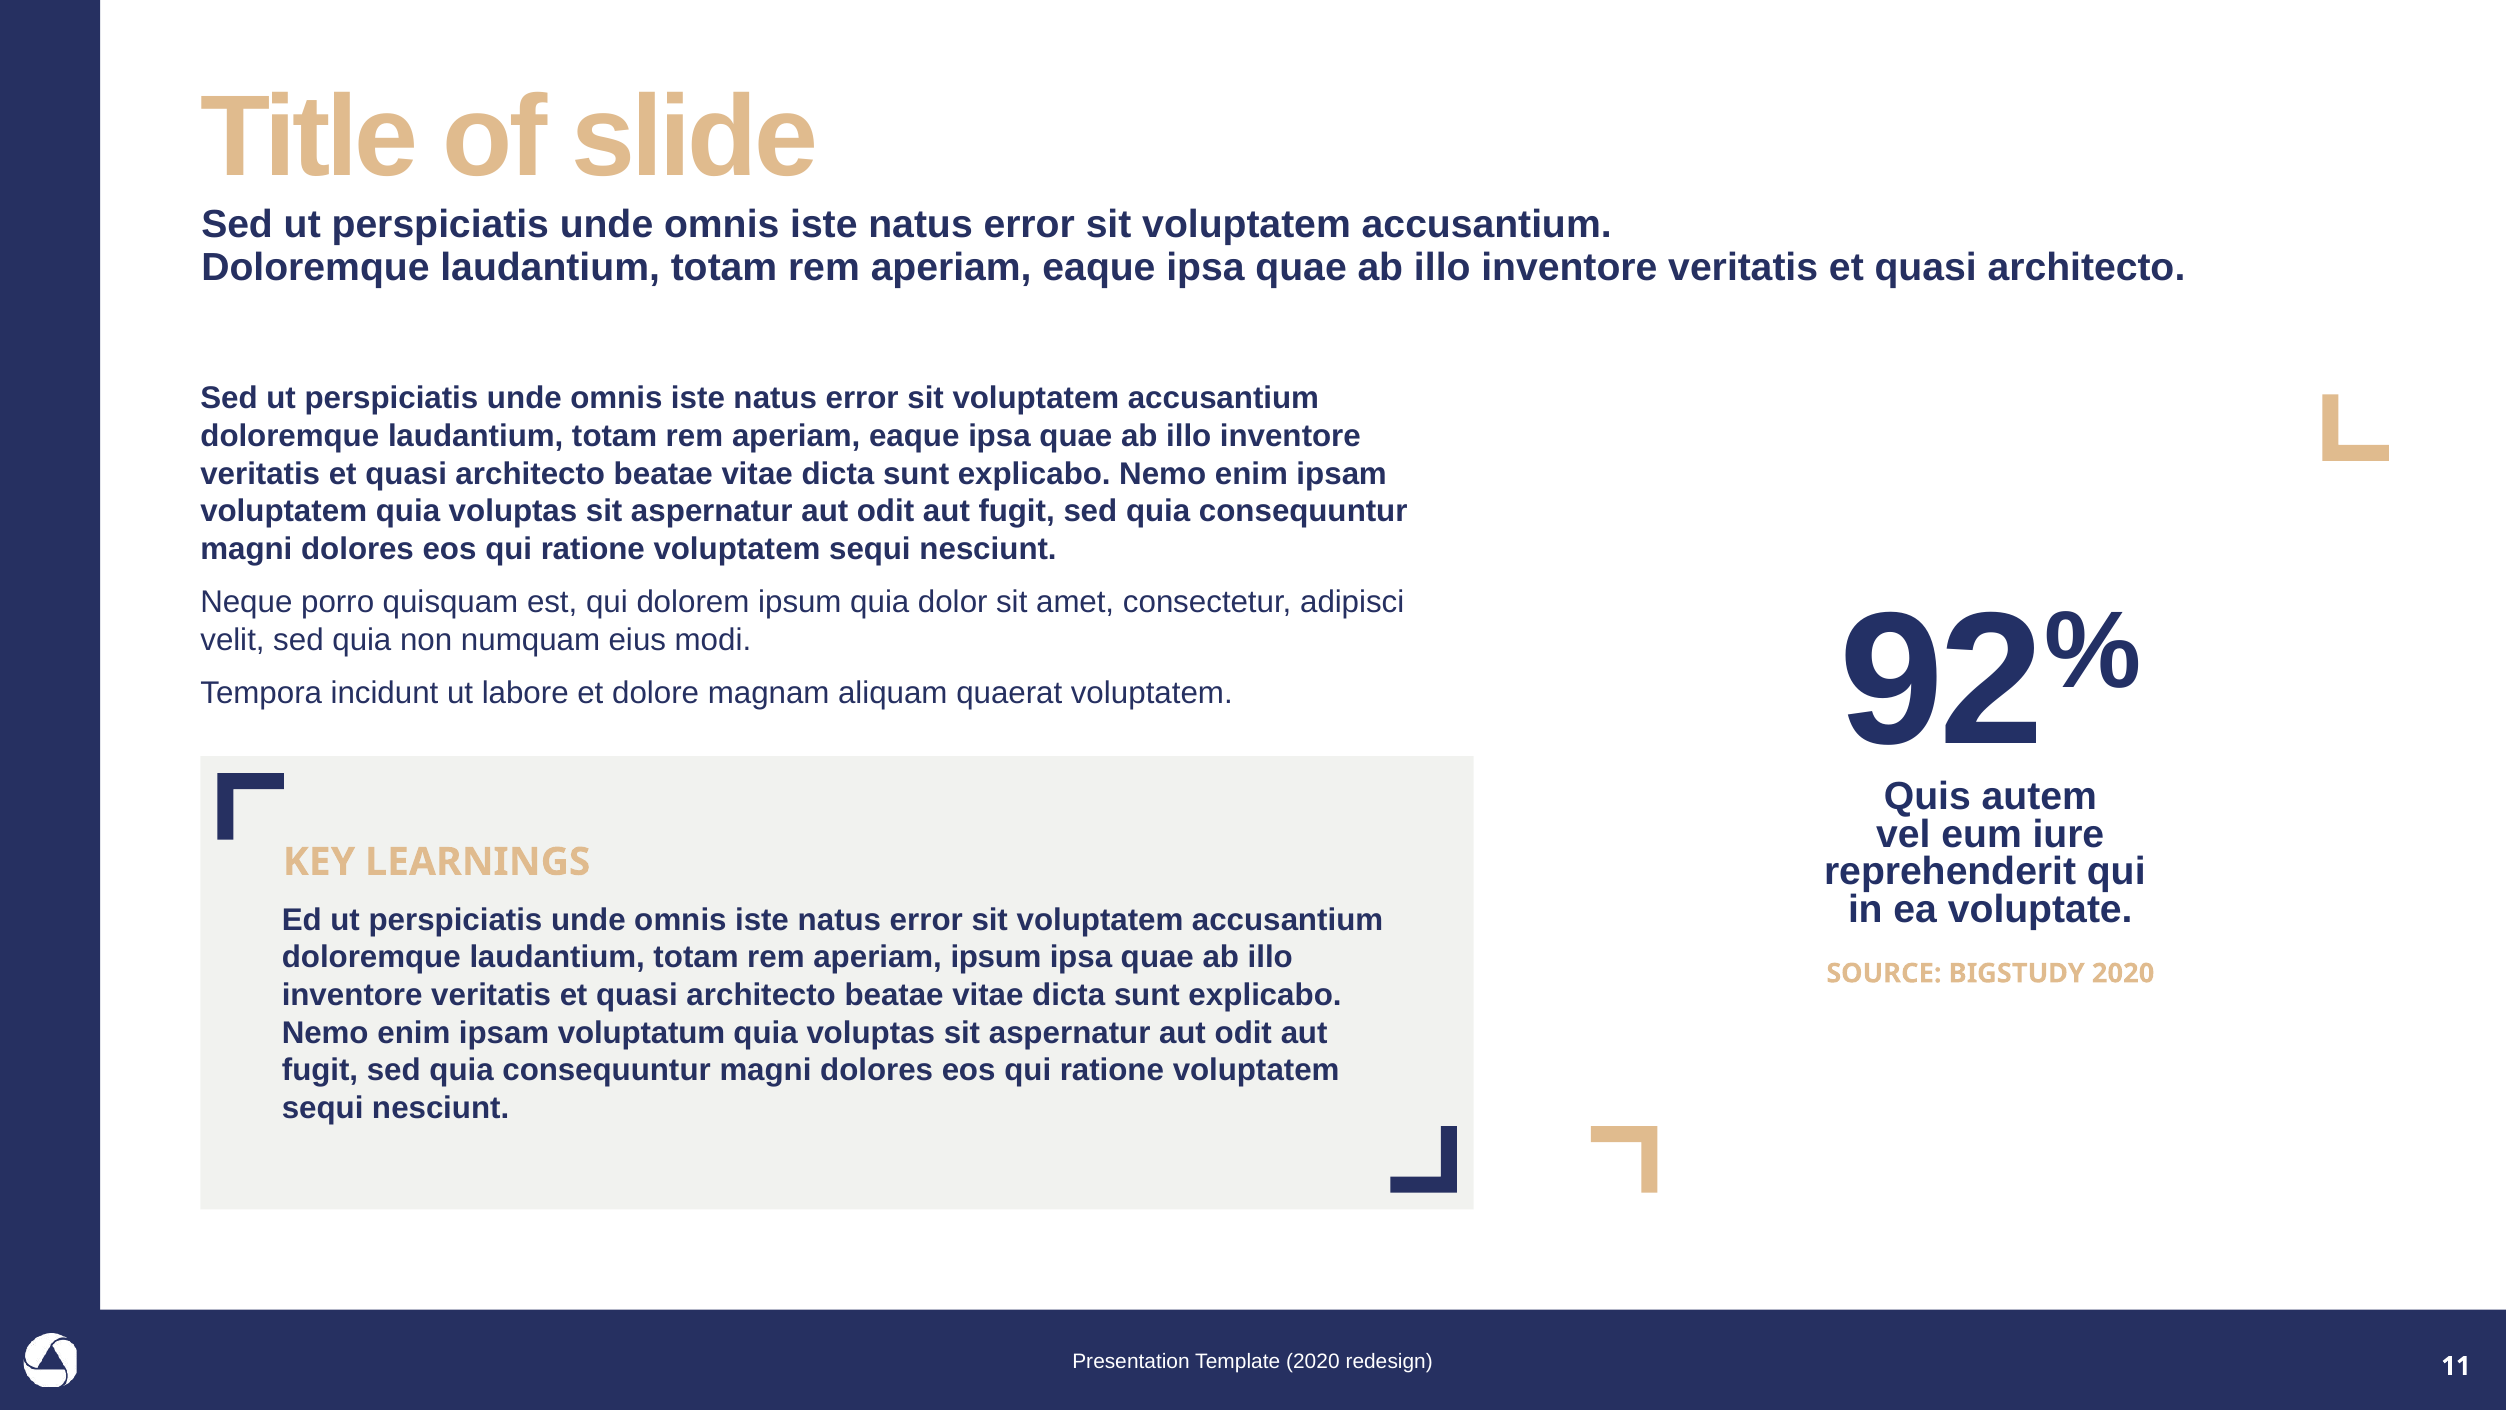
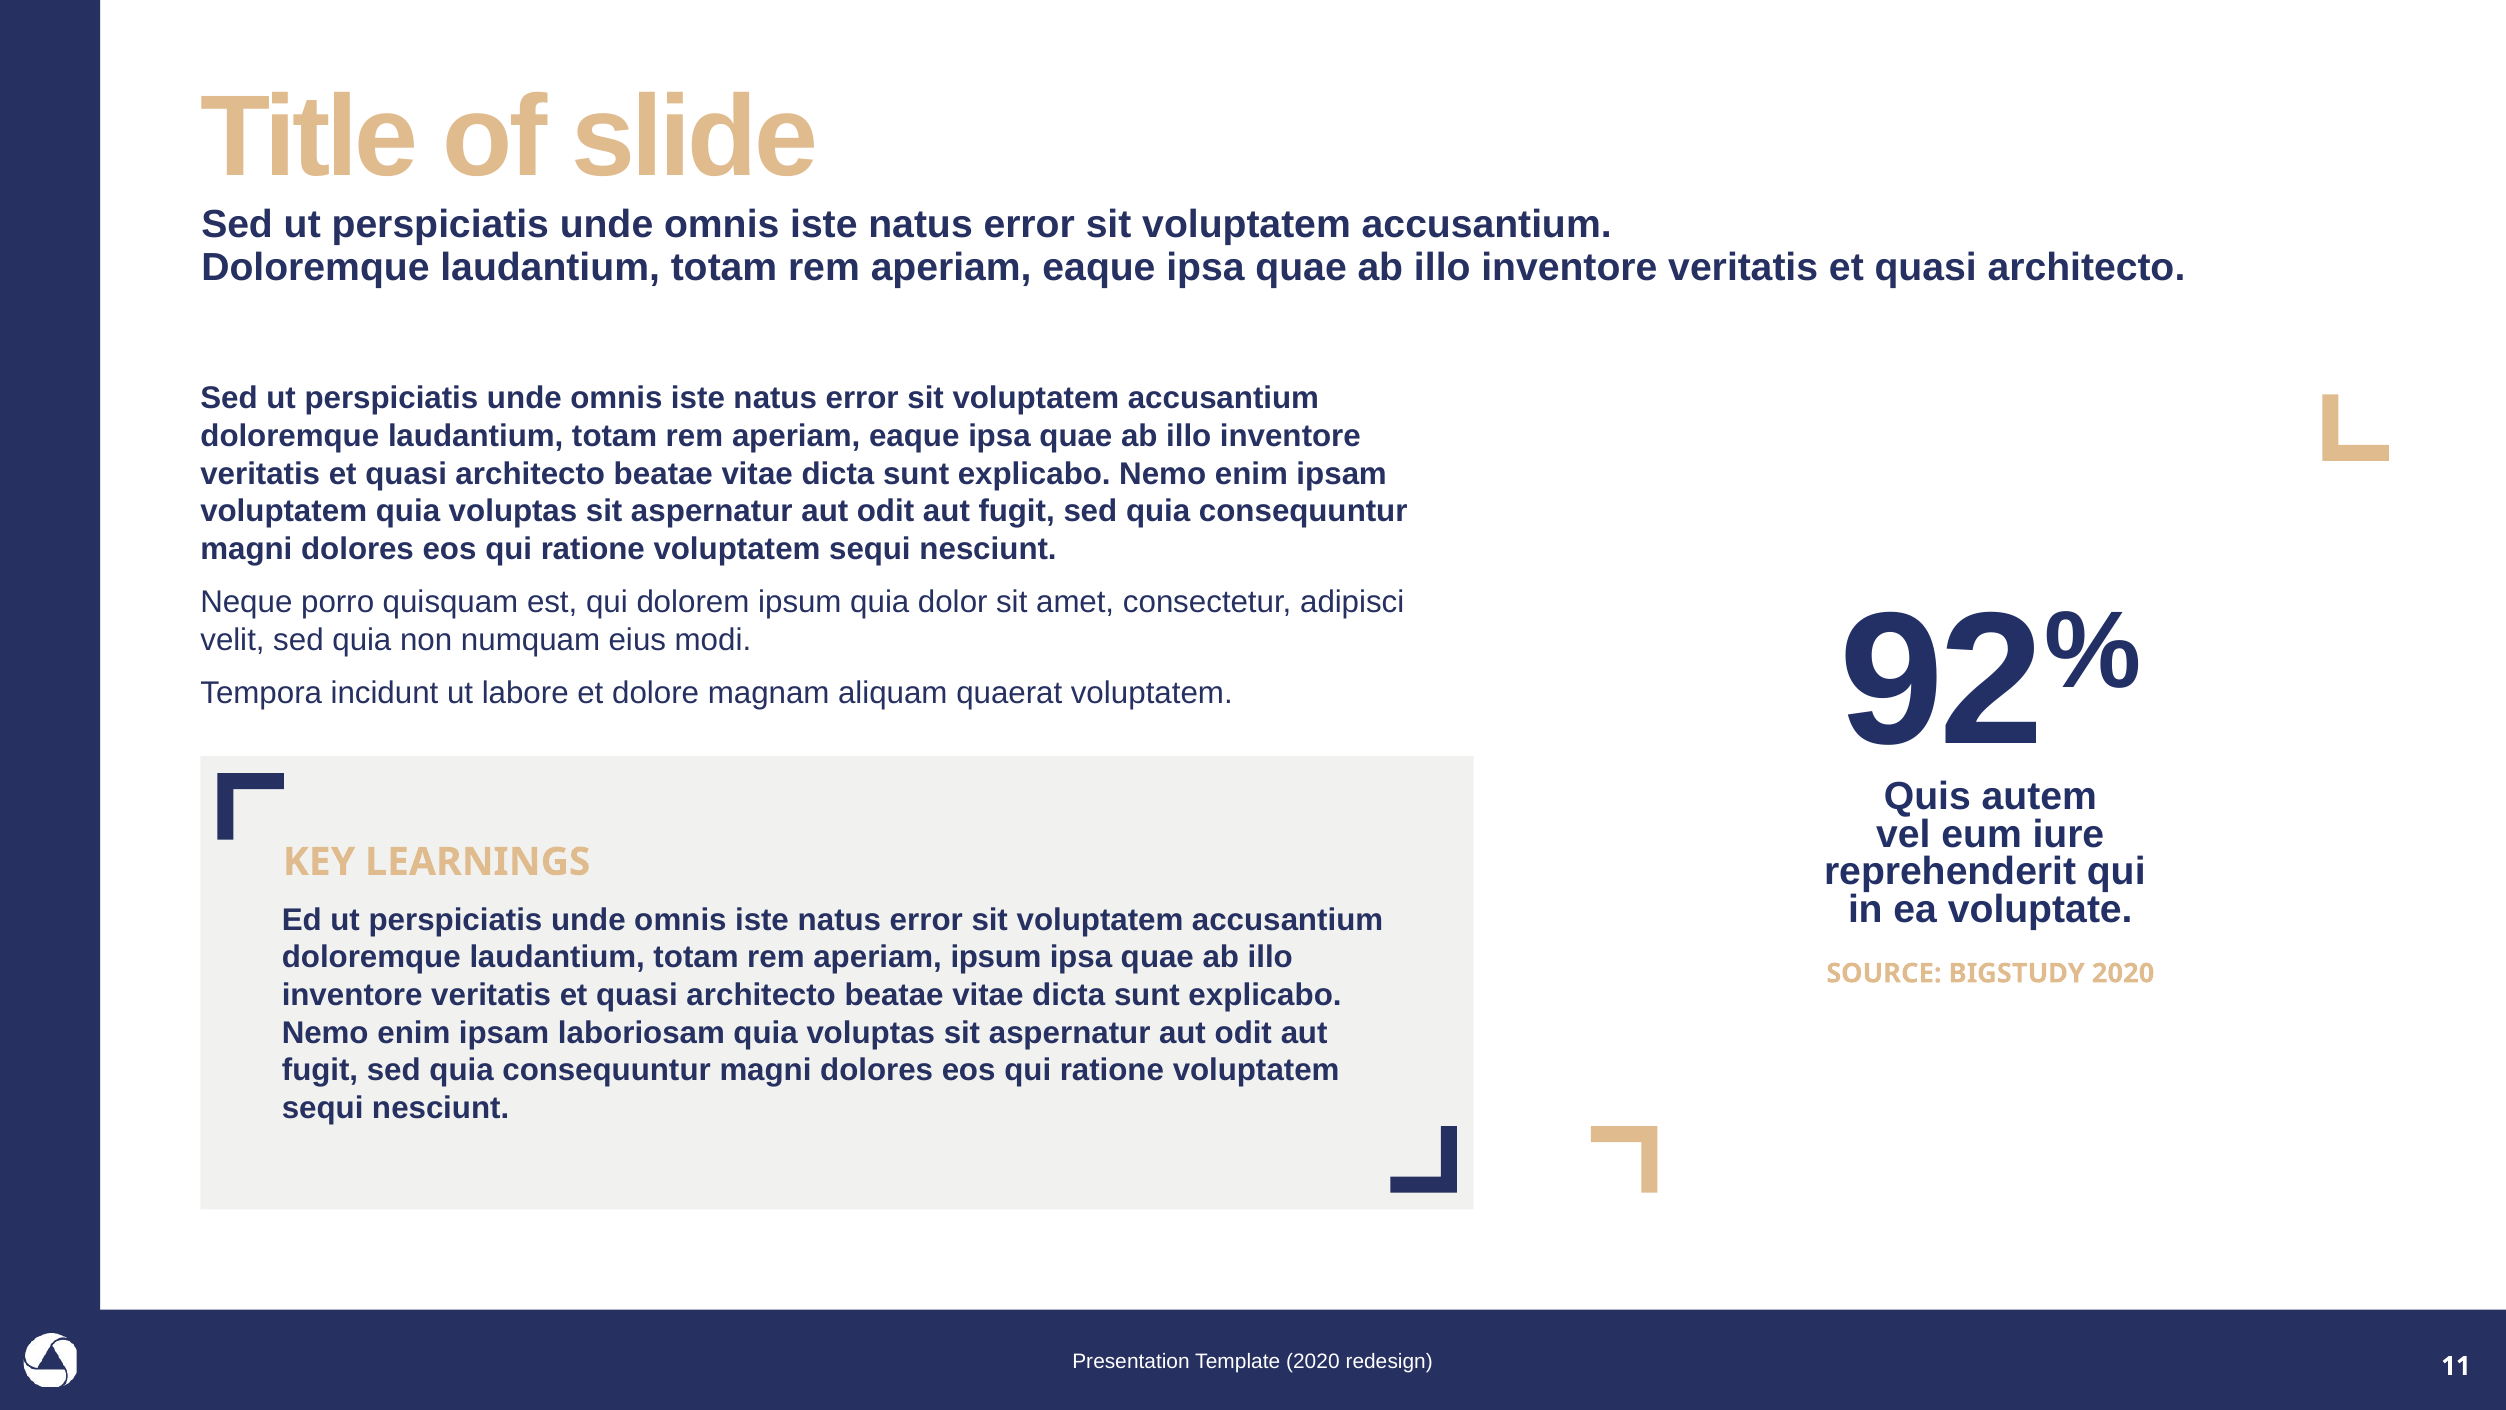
voluptatum: voluptatum -> laboriosam
